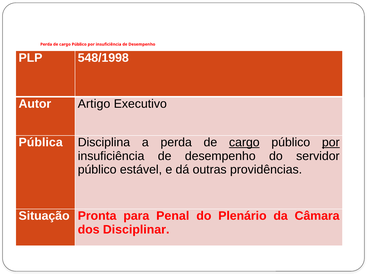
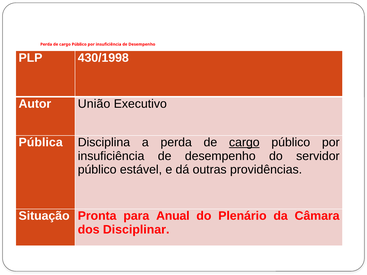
548/1998: 548/1998 -> 430/1998
Artigo: Artigo -> União
por at (331, 143) underline: present -> none
Penal: Penal -> Anual
